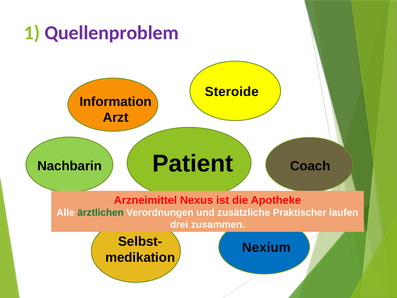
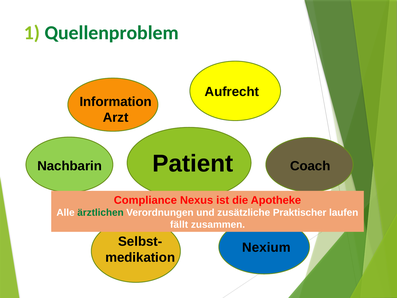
Quellenproblem colour: purple -> green
Steroide: Steroide -> Aufrecht
Arzneimittel: Arzneimittel -> Compliance
drei: drei -> fällt
